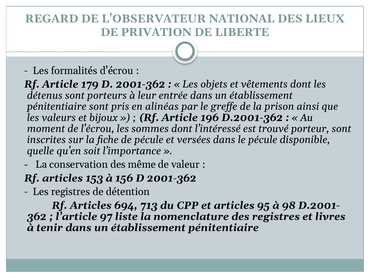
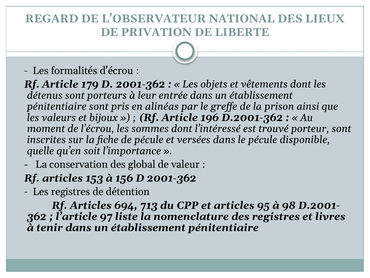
même: même -> global
